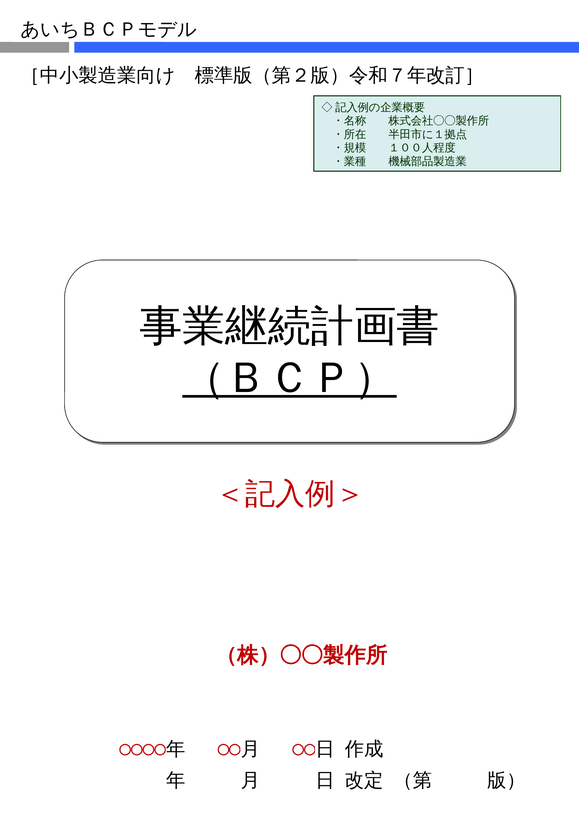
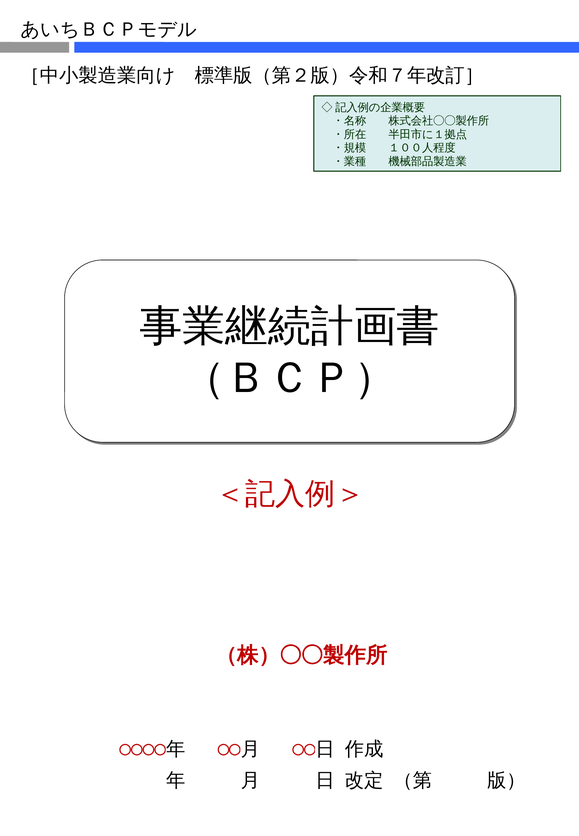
（ＢＣＰ） underline: present -> none
